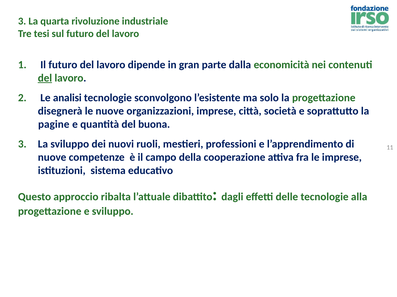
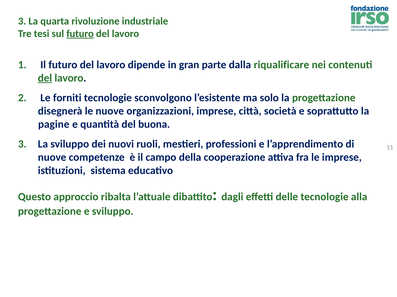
futuro at (80, 34) underline: none -> present
economicità: economicità -> riqualificare
analisi: analisi -> forniti
